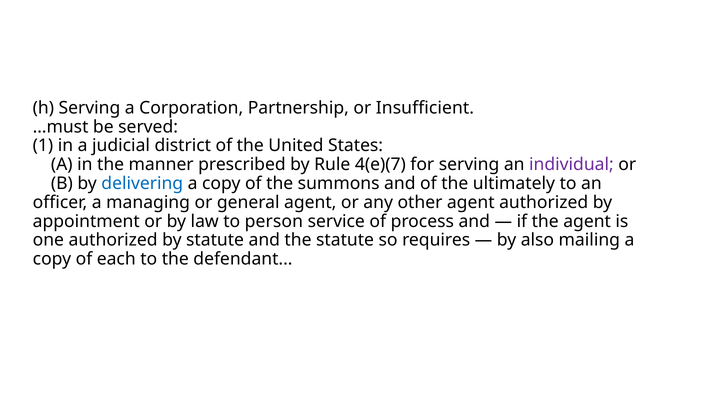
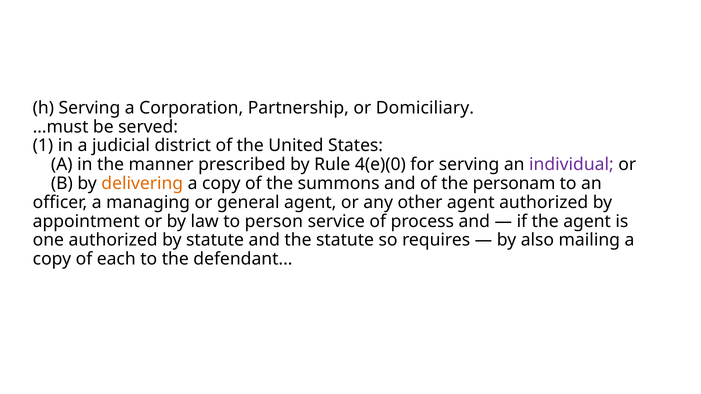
Insufficient: Insufficient -> Domiciliary
4(e)(7: 4(e)(7 -> 4(e)(0
delivering colour: blue -> orange
ultimately: ultimately -> personam
